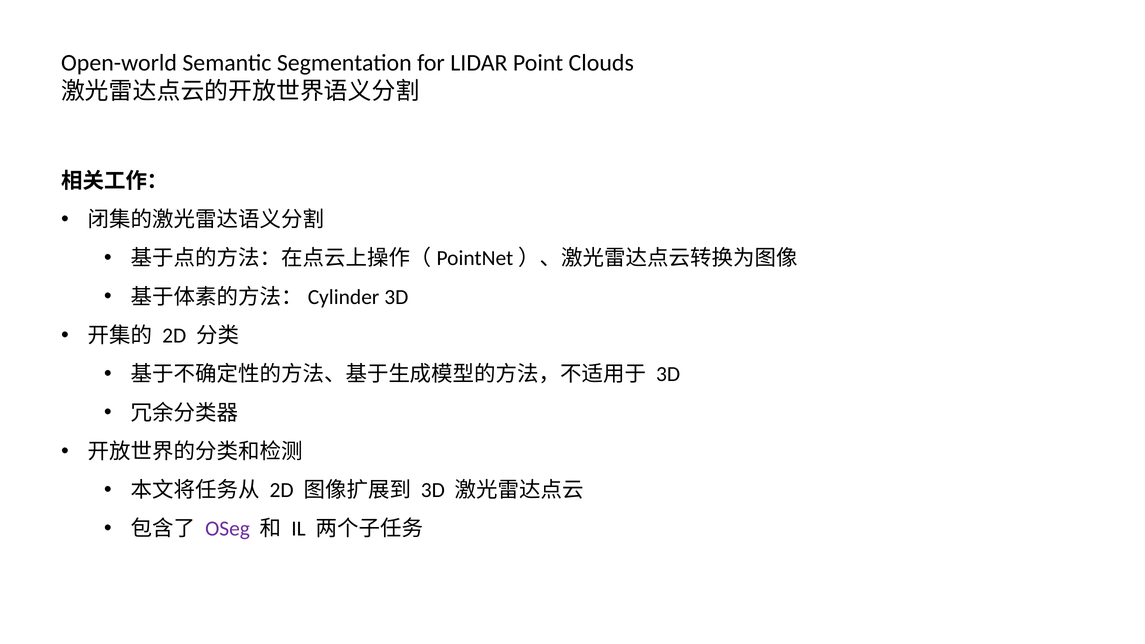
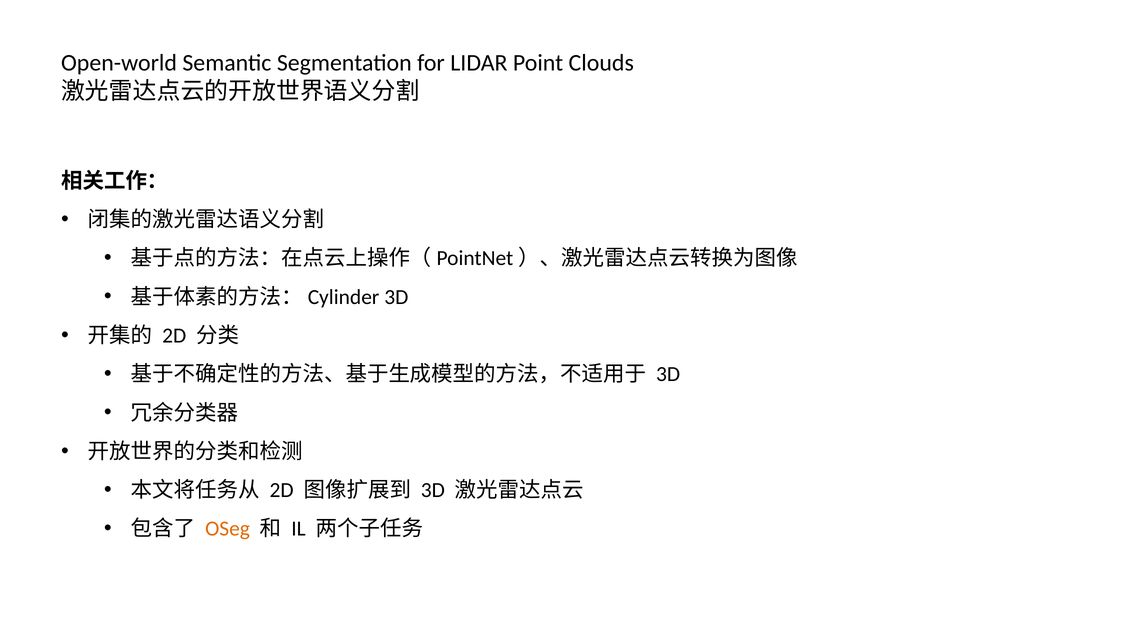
OSeg colour: purple -> orange
